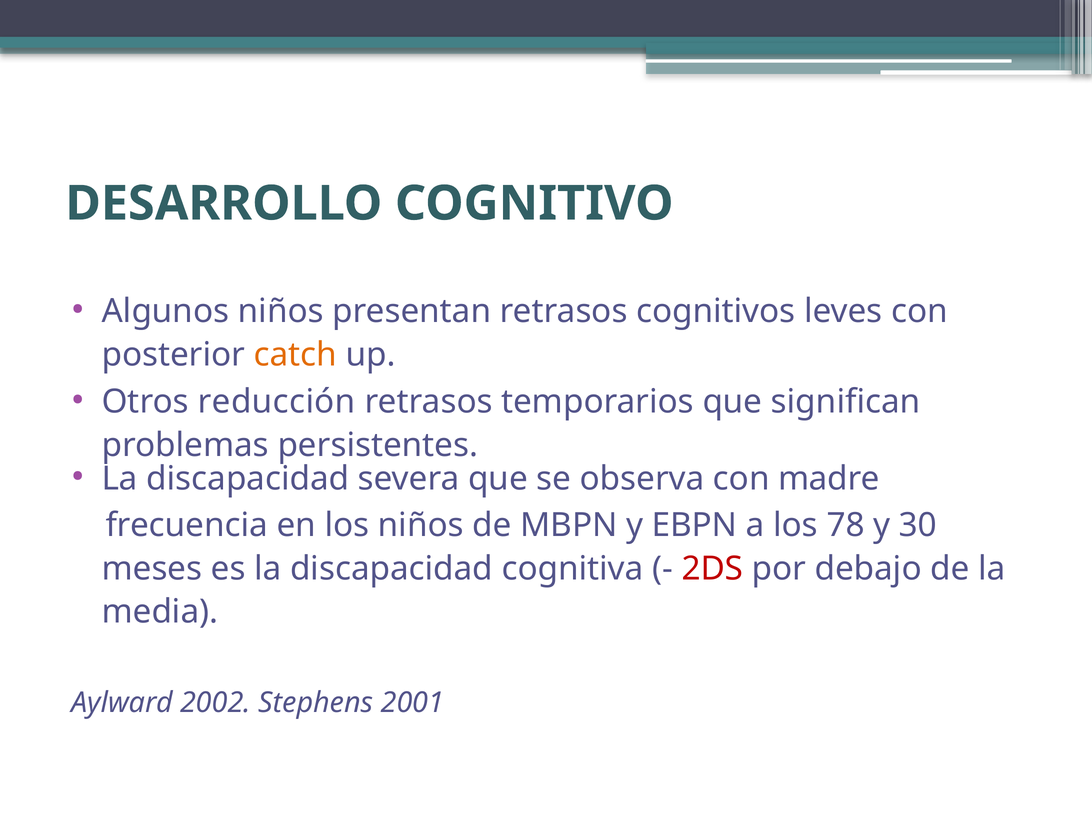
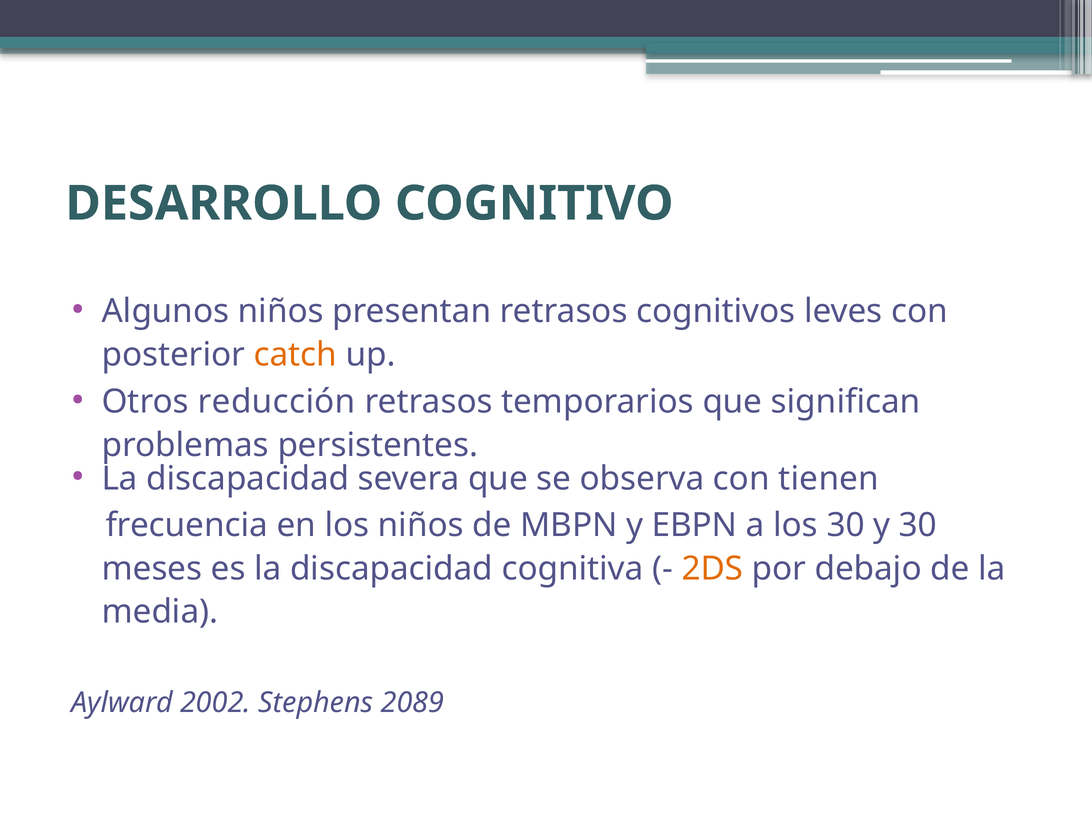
madre: madre -> tienen
los 78: 78 -> 30
2DS colour: red -> orange
2001: 2001 -> 2089
